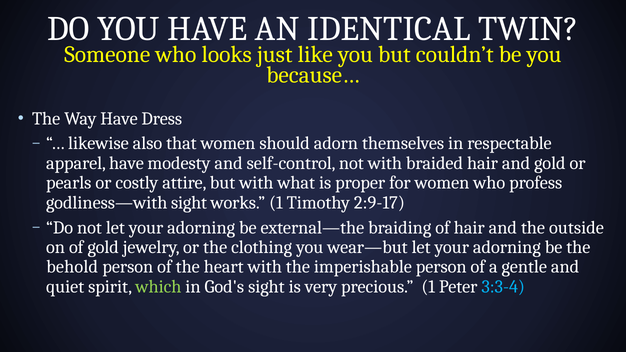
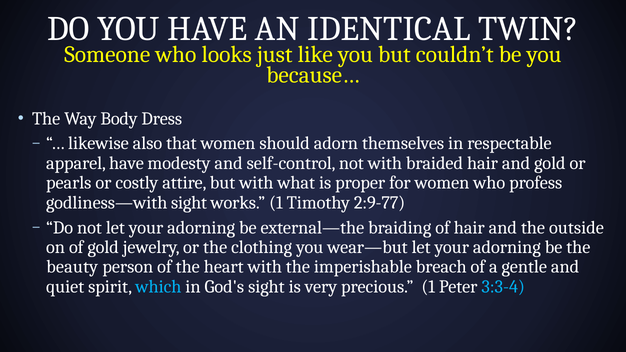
Way Have: Have -> Body
2:9-17: 2:9-17 -> 2:9-77
behold: behold -> beauty
imperishable person: person -> breach
which colour: light green -> light blue
